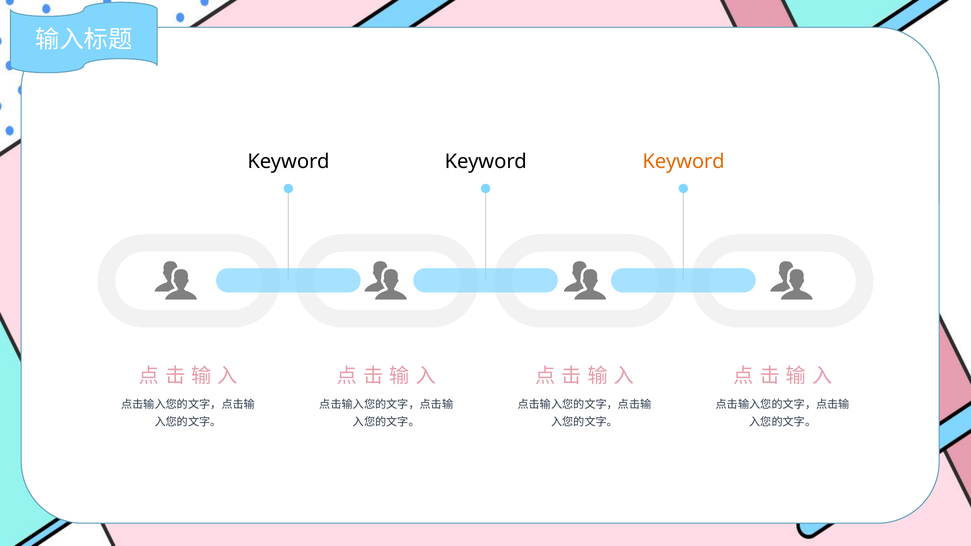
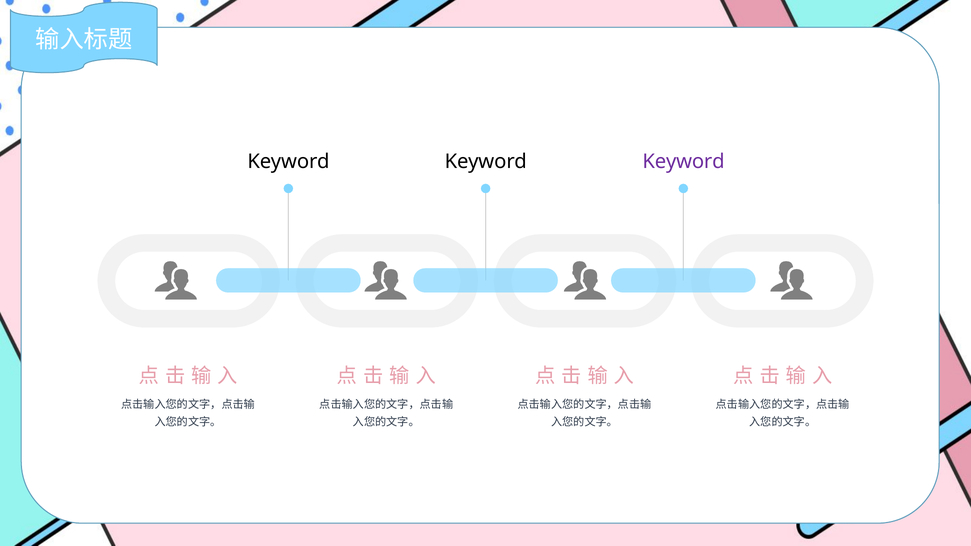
Keyword at (684, 162) colour: orange -> purple
